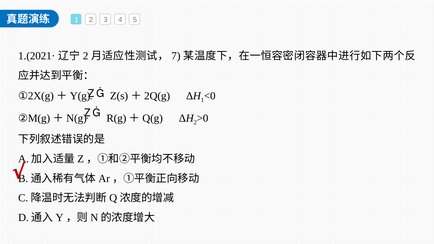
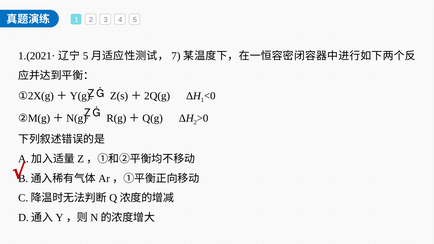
2 at (86, 56): 2 -> 5
